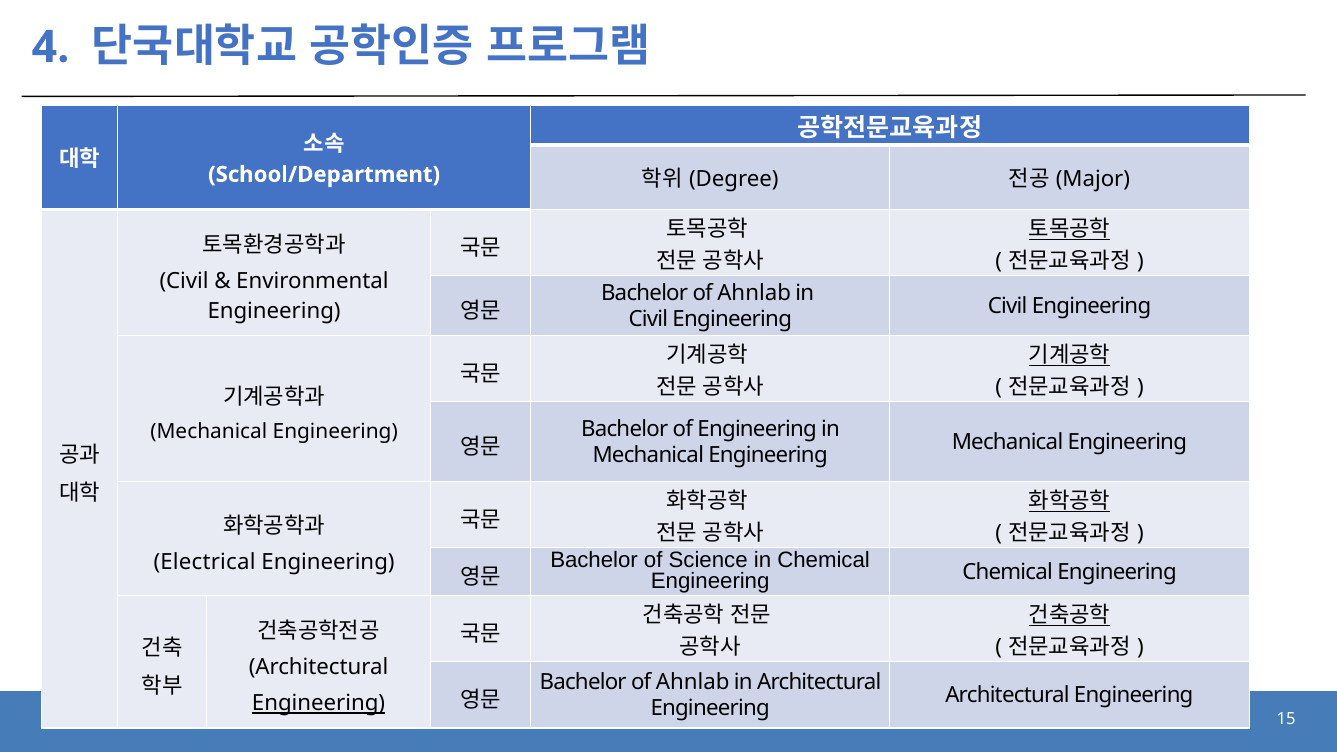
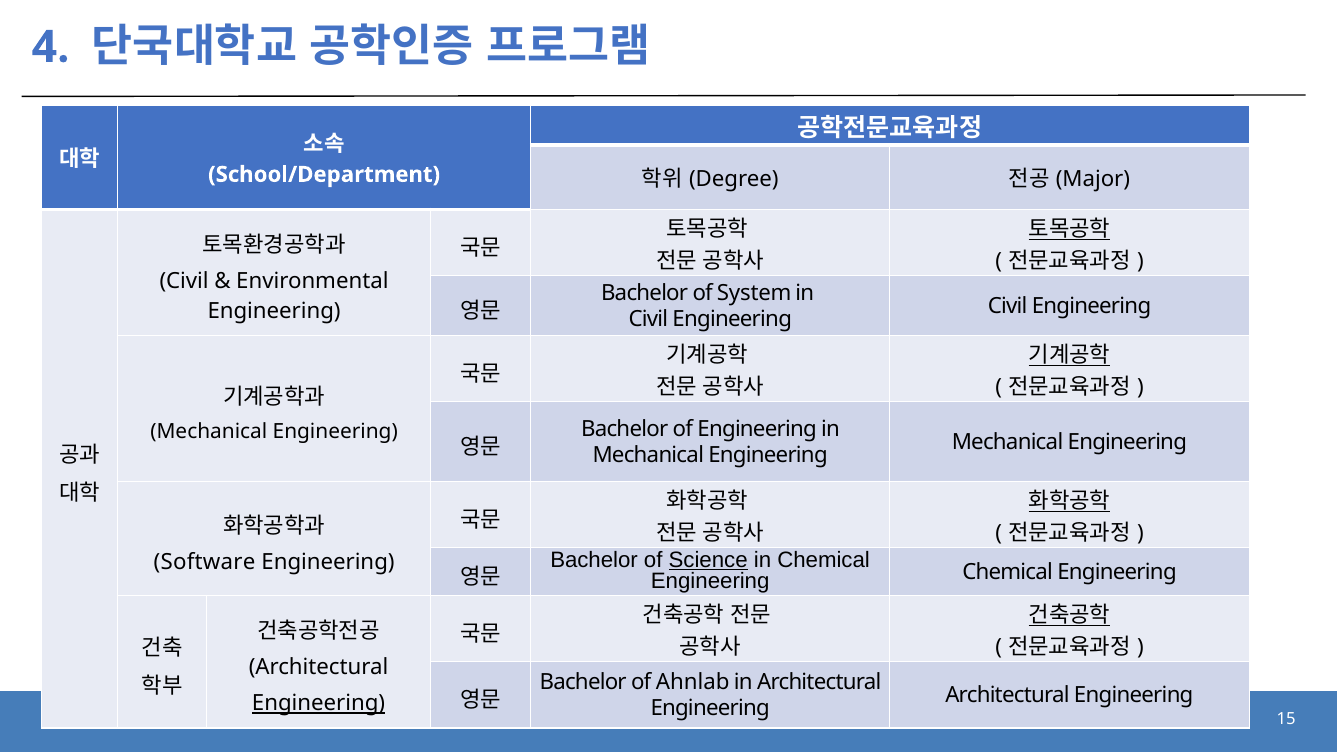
Ahnlab at (754, 293): Ahnlab -> System
Science underline: none -> present
Electrical: Electrical -> Software
